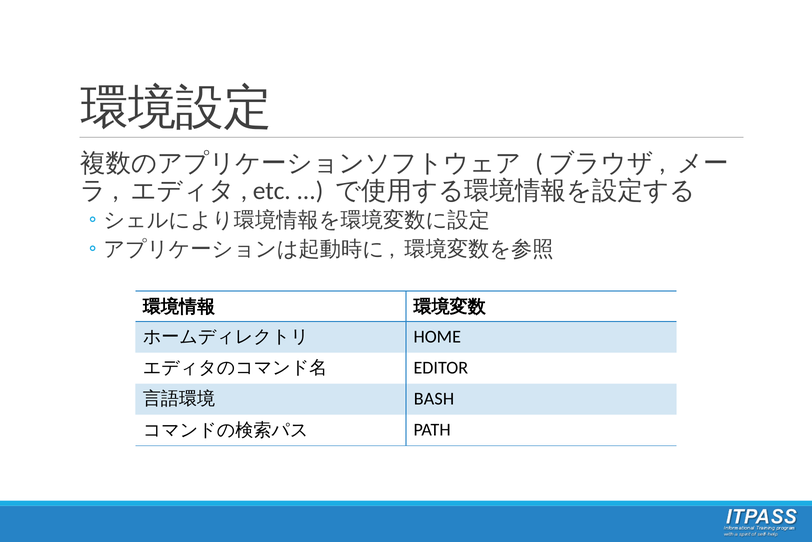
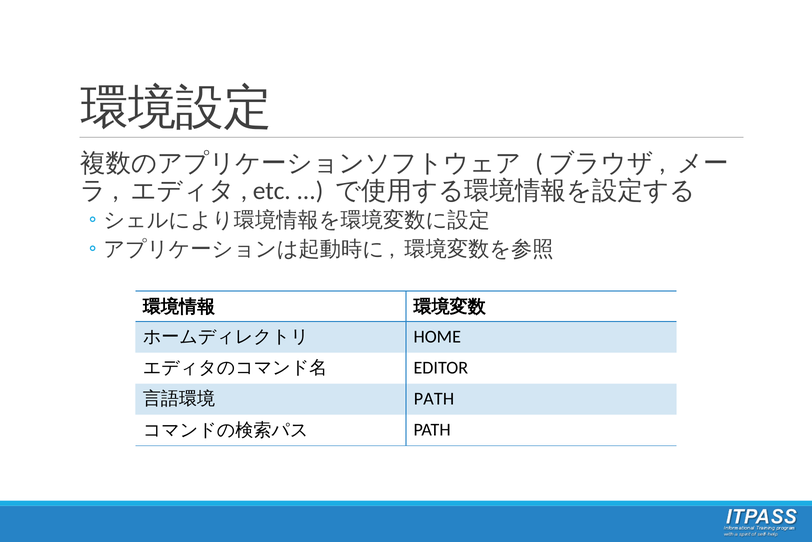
BASH at (434, 398): BASH -> PATH
